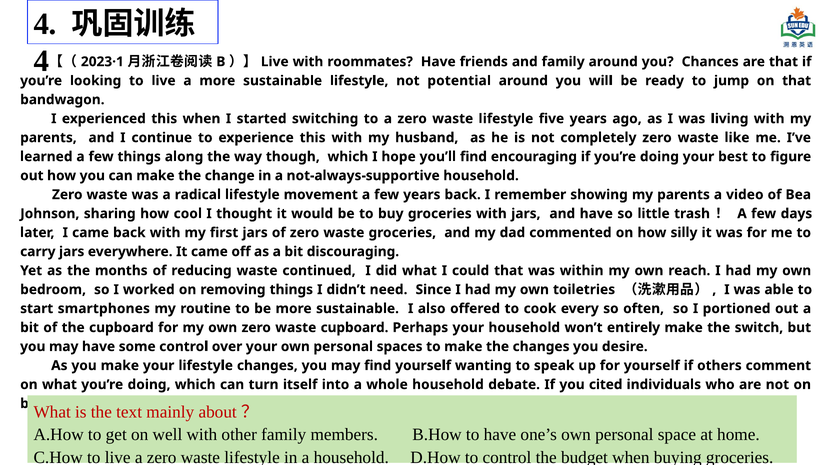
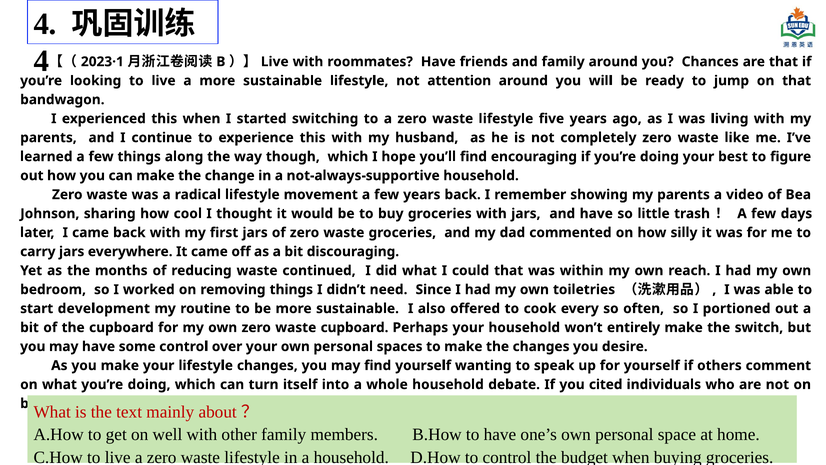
potential: potential -> attention
smartphones: smartphones -> development
